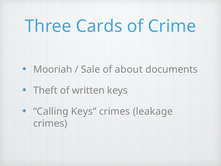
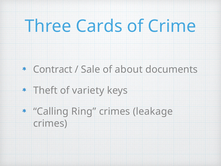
Mooriah: Mooriah -> Contract
written: written -> variety
Calling Keys: Keys -> Ring
